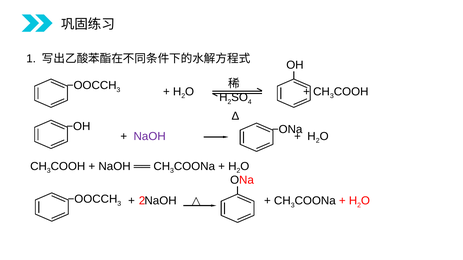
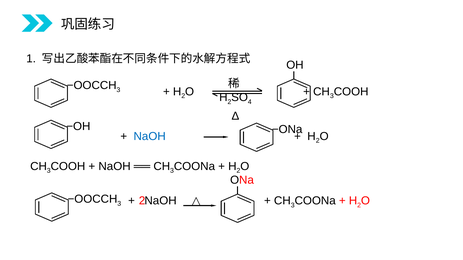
NaOH at (150, 137) colour: purple -> blue
